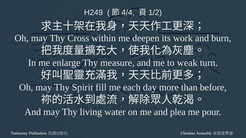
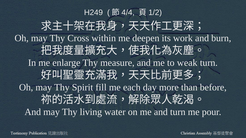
and plea: plea -> turn
